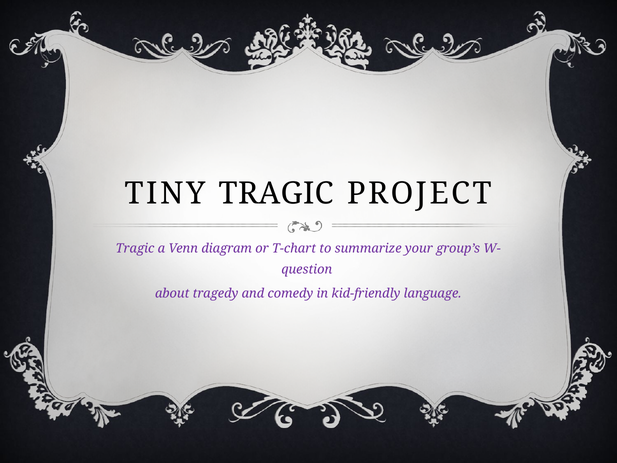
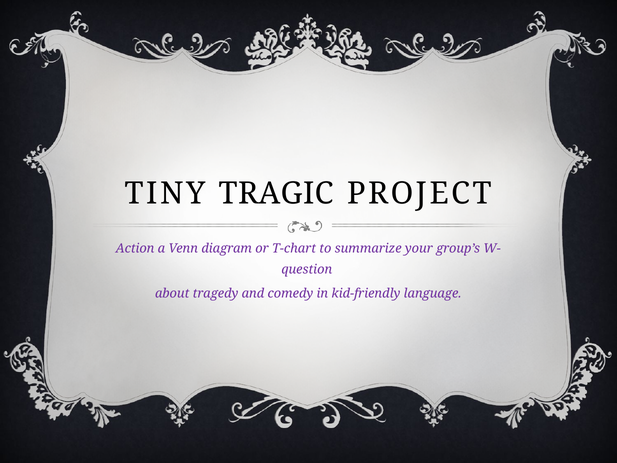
Tragic at (135, 248): Tragic -> Action
